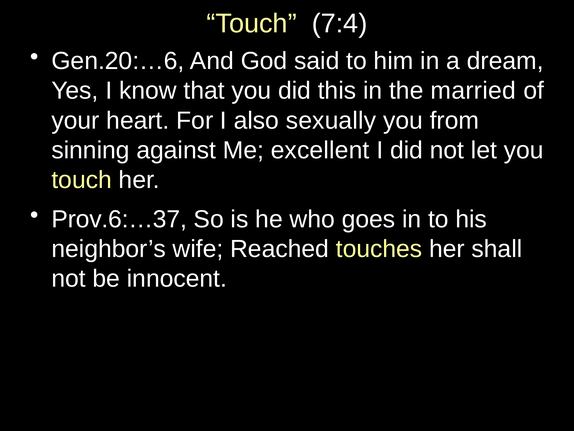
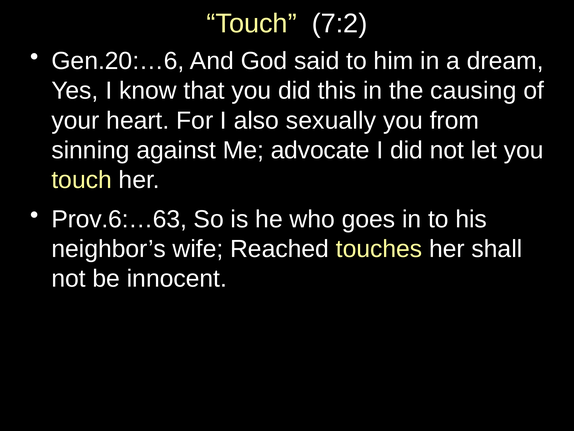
7:4: 7:4 -> 7:2
married: married -> causing
excellent: excellent -> advocate
Prov.6:…37: Prov.6:…37 -> Prov.6:…63
